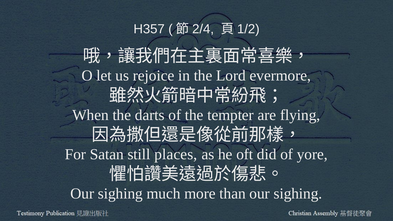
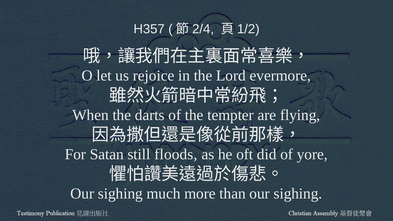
places: places -> floods
